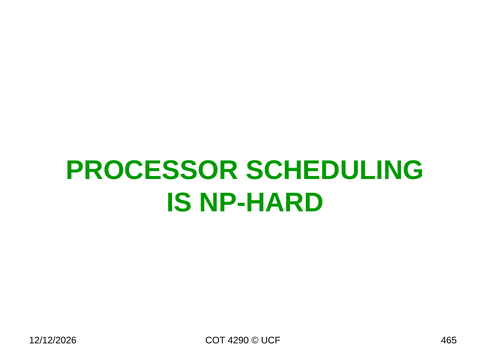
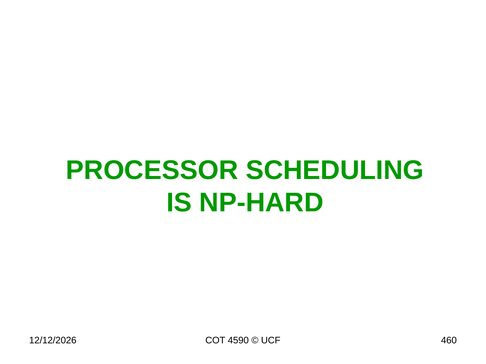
4290: 4290 -> 4590
465: 465 -> 460
